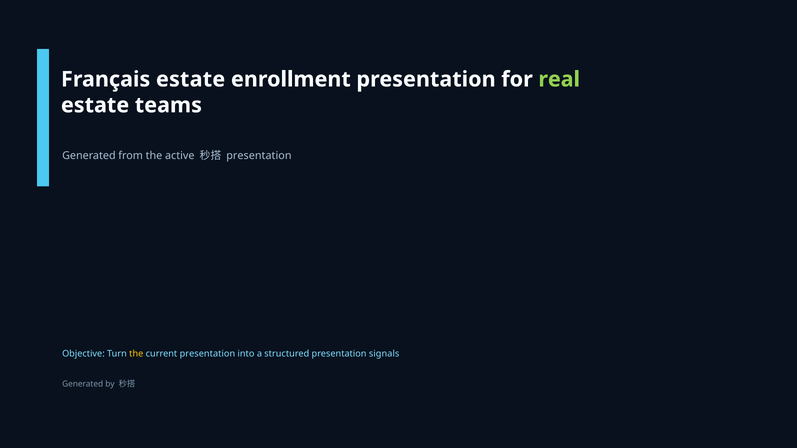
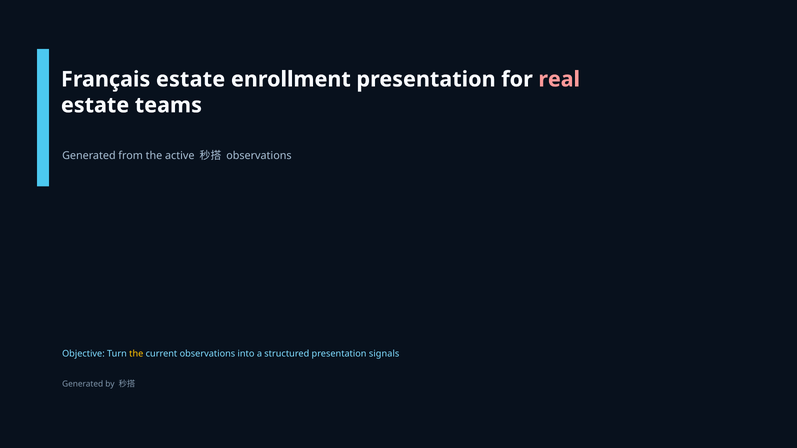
real colour: light green -> pink
presentation at (259, 156): presentation -> observations
current presentation: presentation -> observations
